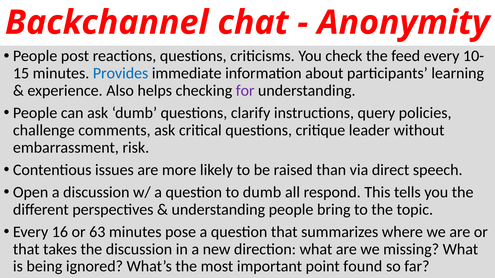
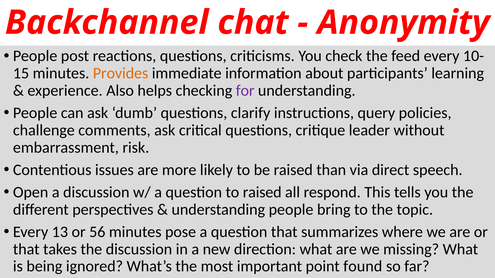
Provides colour: blue -> orange
to dumb: dumb -> raised
16: 16 -> 13
63: 63 -> 56
